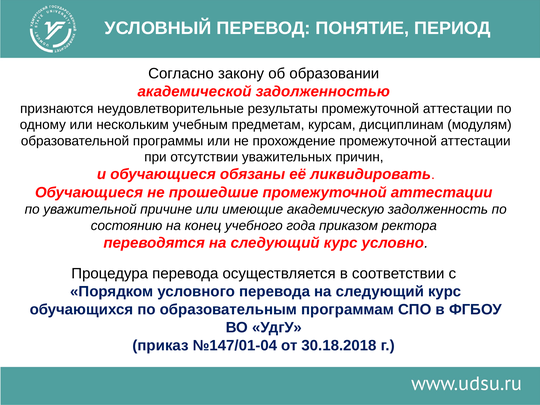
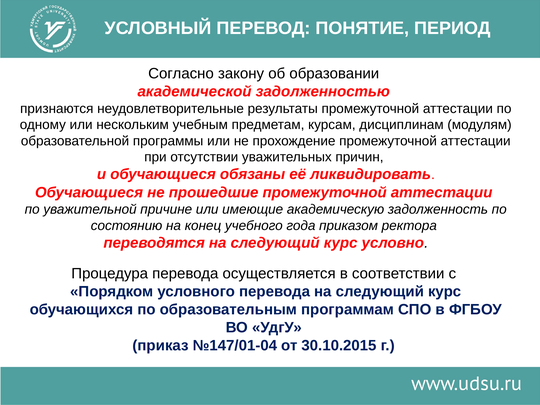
30.18.2018: 30.18.2018 -> 30.10.2015
